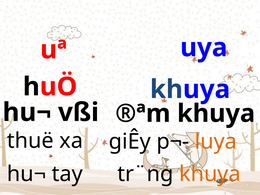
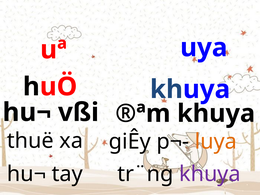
khuya at (210, 174) colour: orange -> purple
